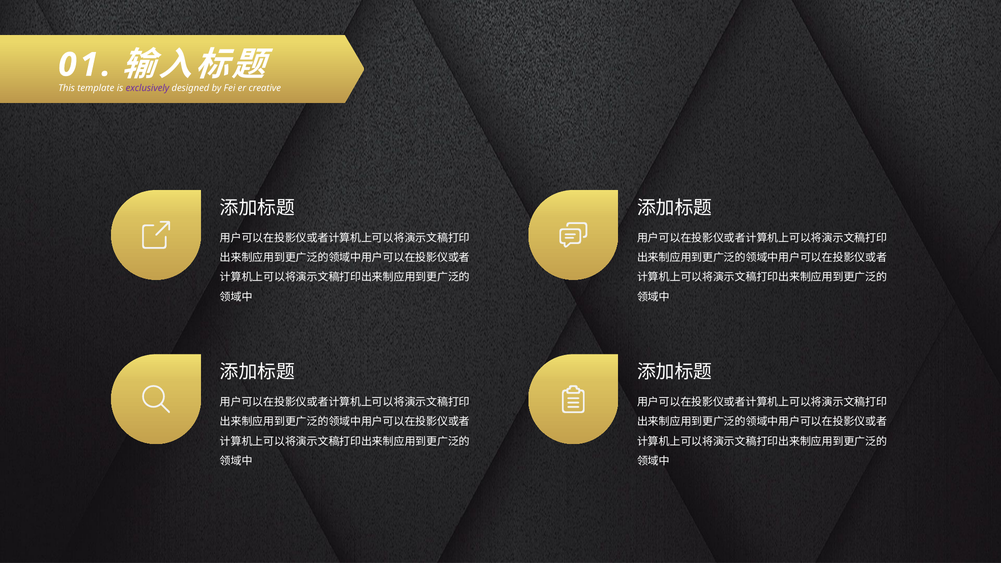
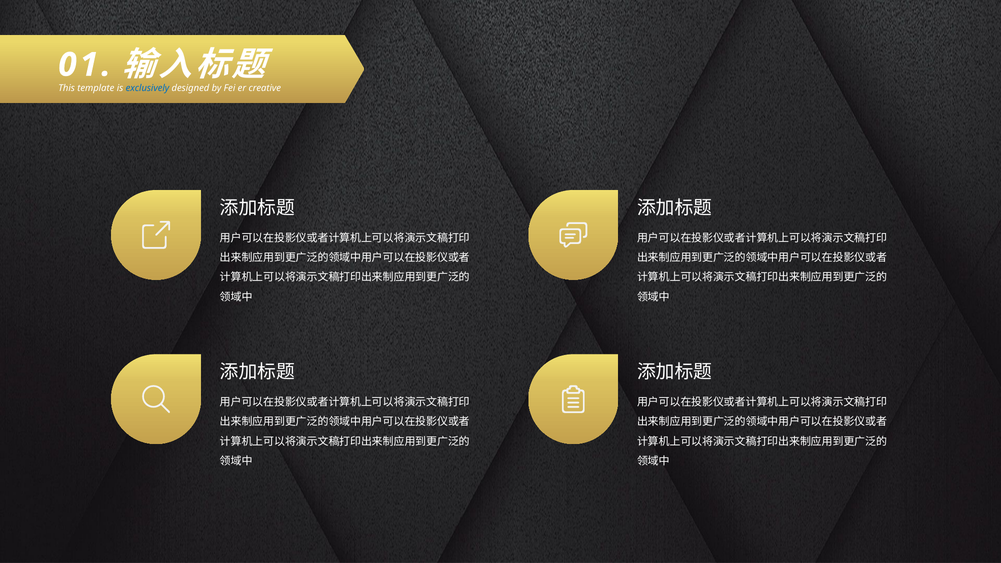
exclusively colour: purple -> blue
